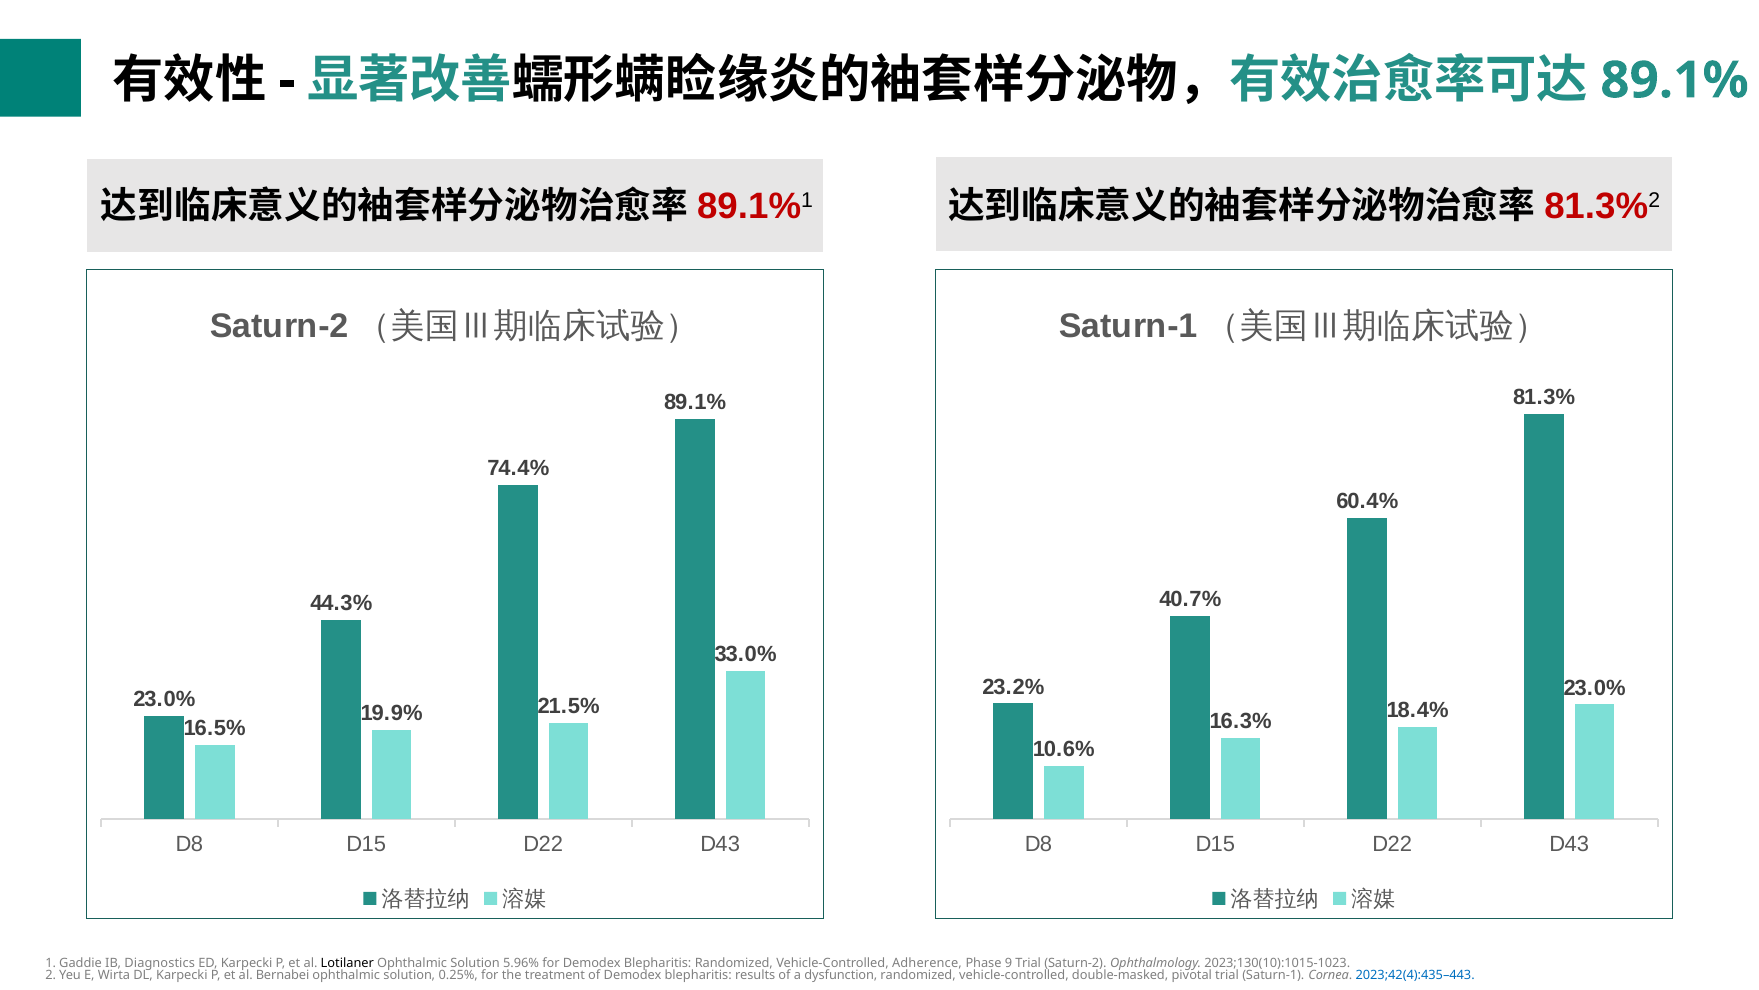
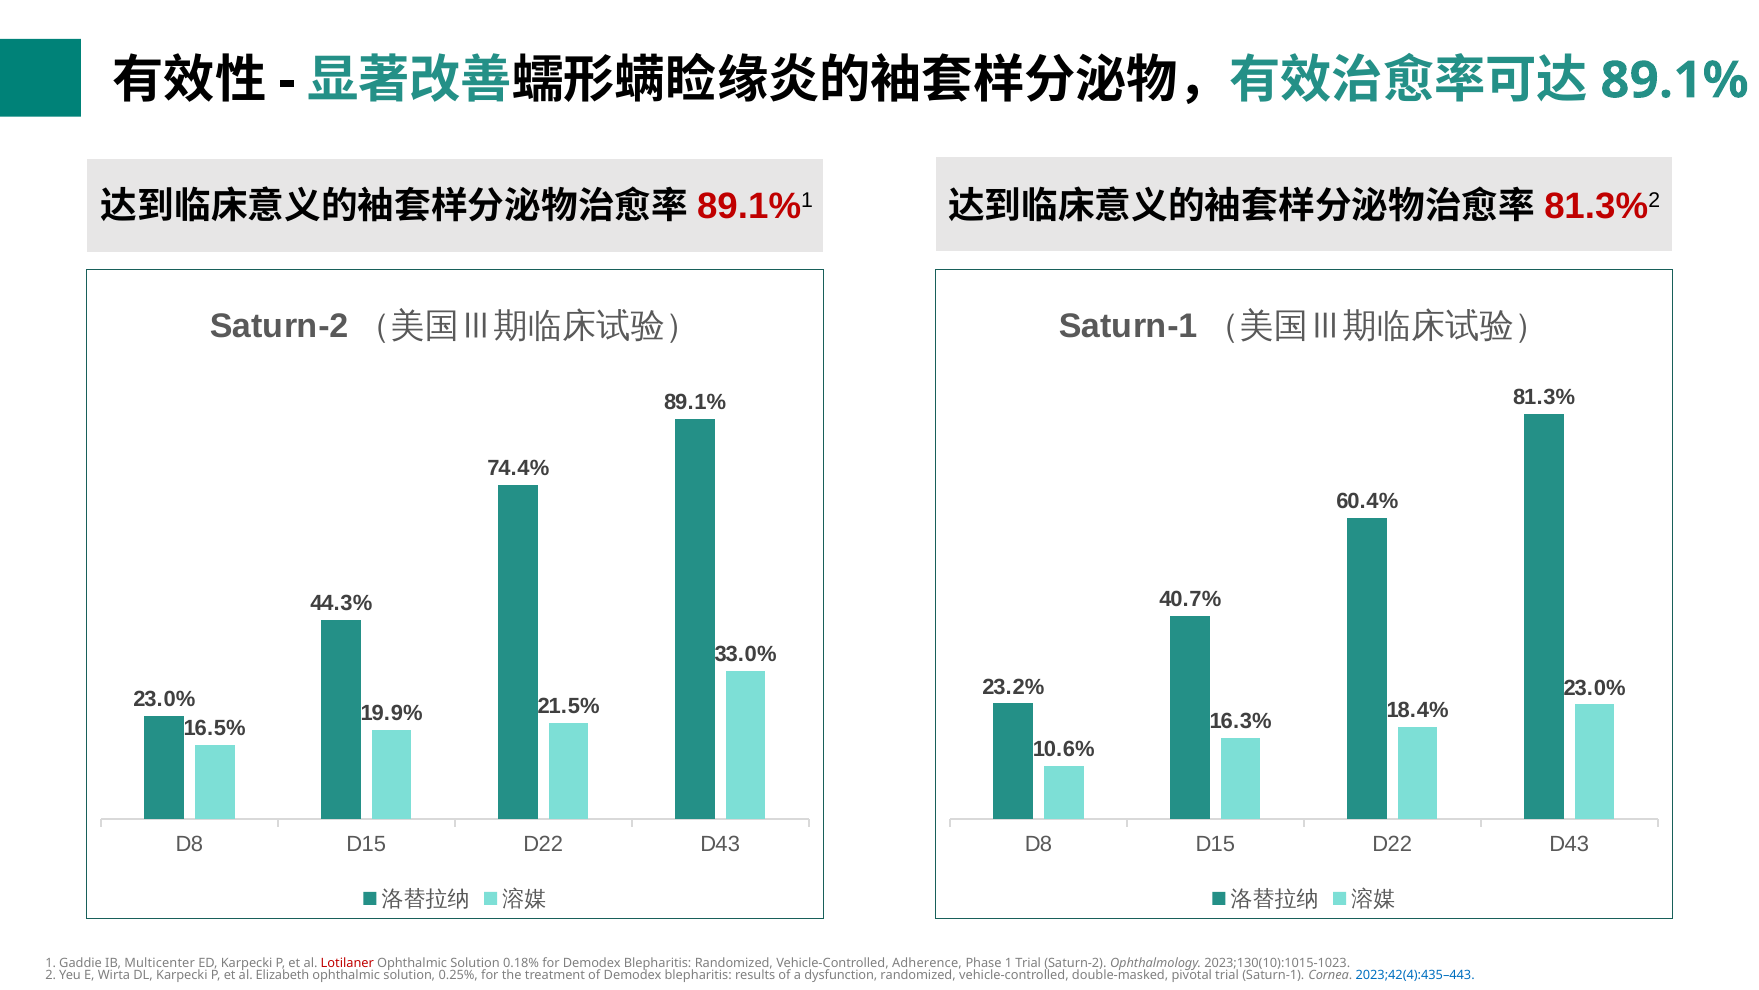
Diagnostics: Diagnostics -> Multicenter
Lotilaner colour: black -> red
5.96%: 5.96% -> 0.18%
Phase 9: 9 -> 1
Bernabei: Bernabei -> Elizabeth
